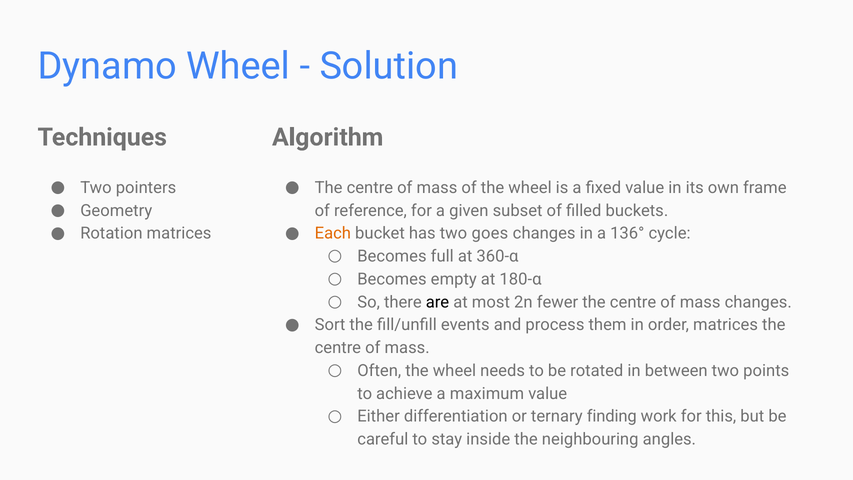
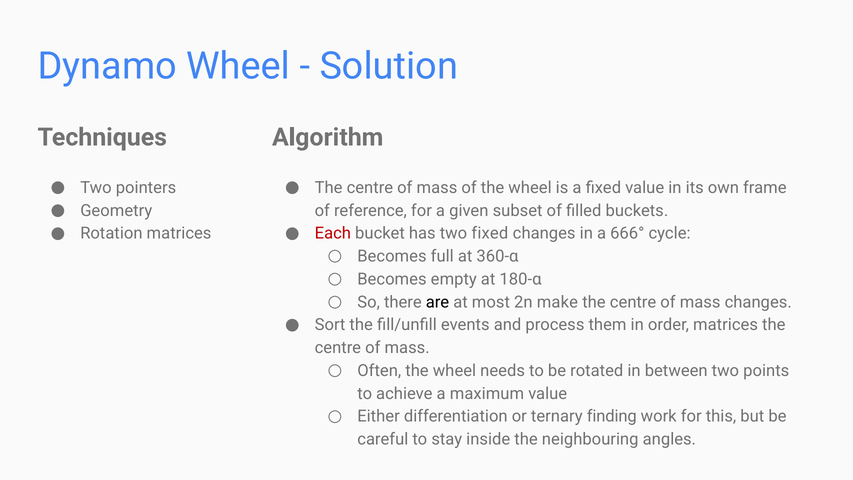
Each colour: orange -> red
two goes: goes -> fixed
136°: 136° -> 666°
fewer: fewer -> make
